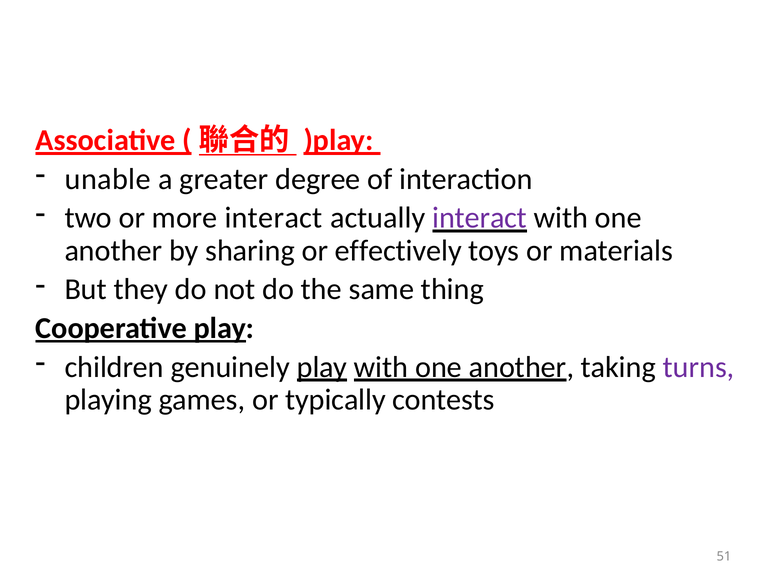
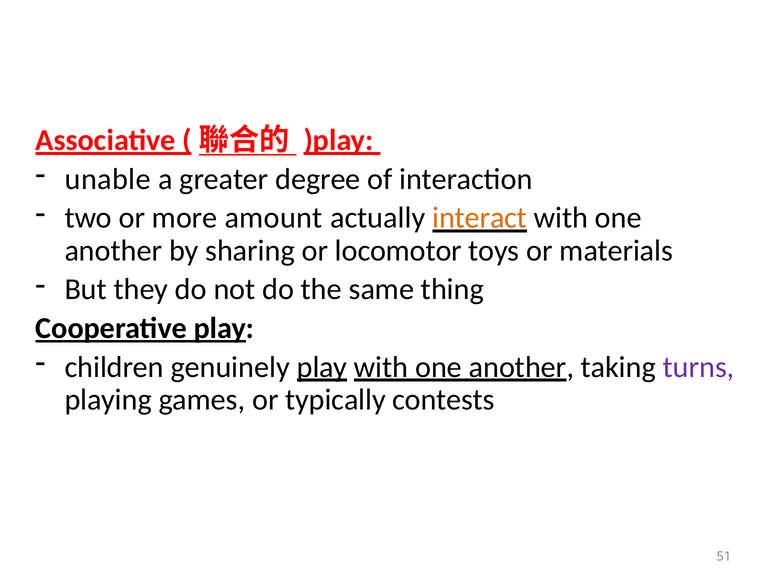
more interact: interact -> amount
interact at (480, 218) colour: purple -> orange
effectively: effectively -> locomotor
